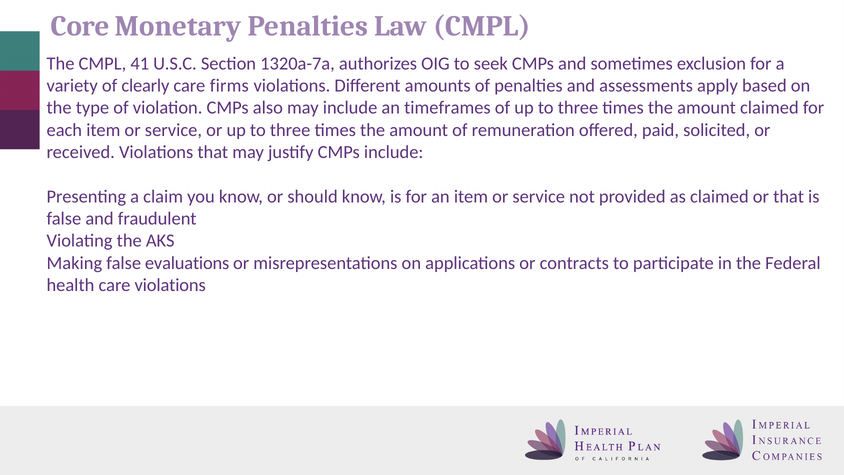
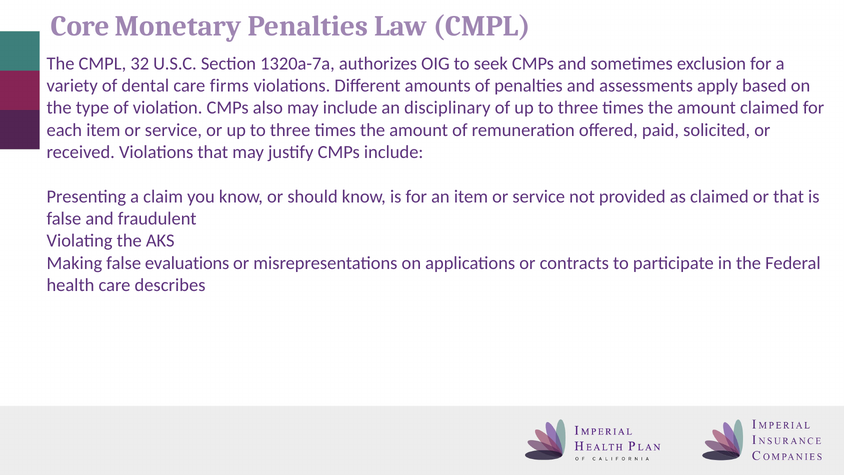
41: 41 -> 32
clearly: clearly -> dental
timeframes: timeframes -> disciplinary
care violations: violations -> describes
